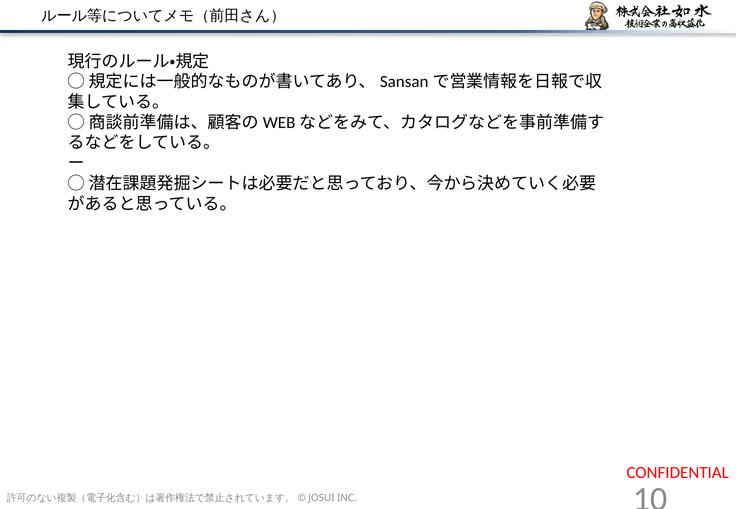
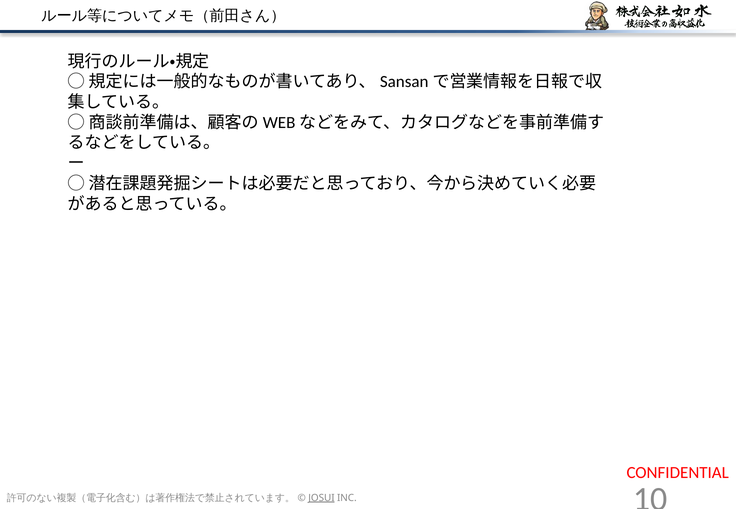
JOSUI underline: none -> present
